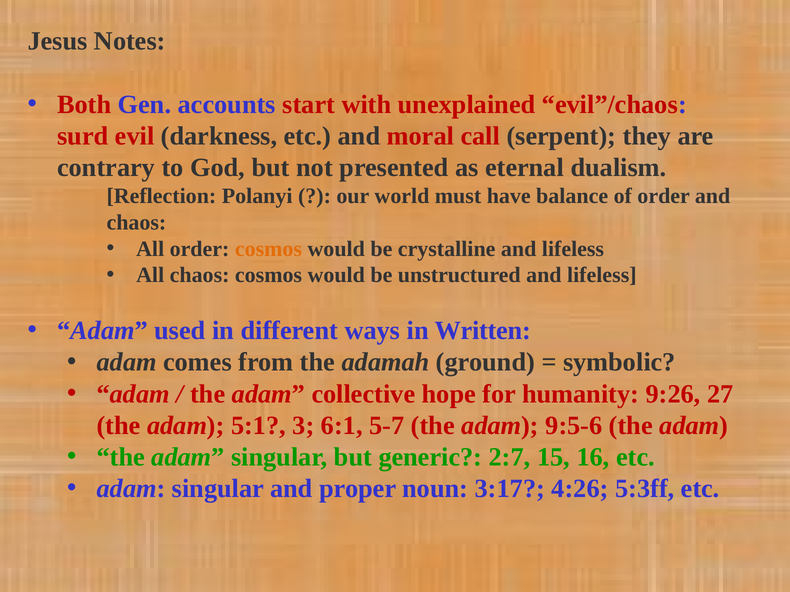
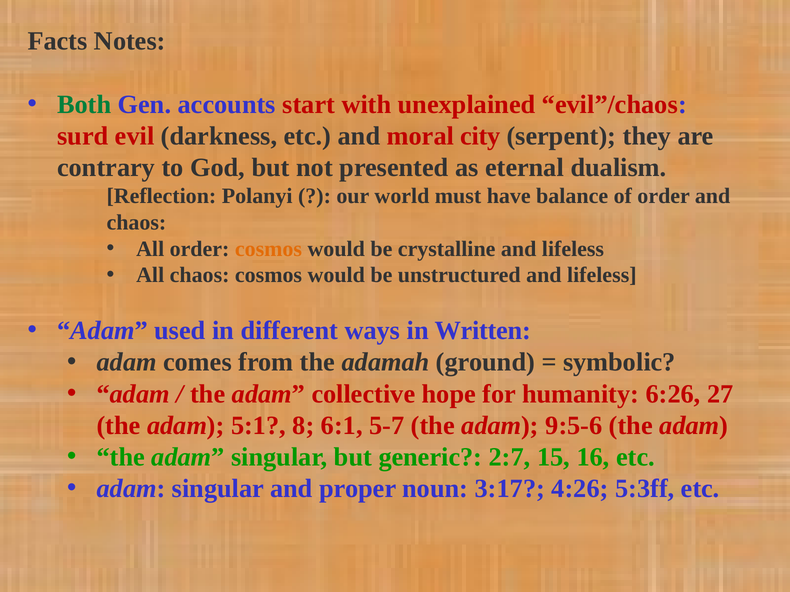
Jesus: Jesus -> Facts
Both colour: red -> green
call: call -> city
9:26: 9:26 -> 6:26
3: 3 -> 8
